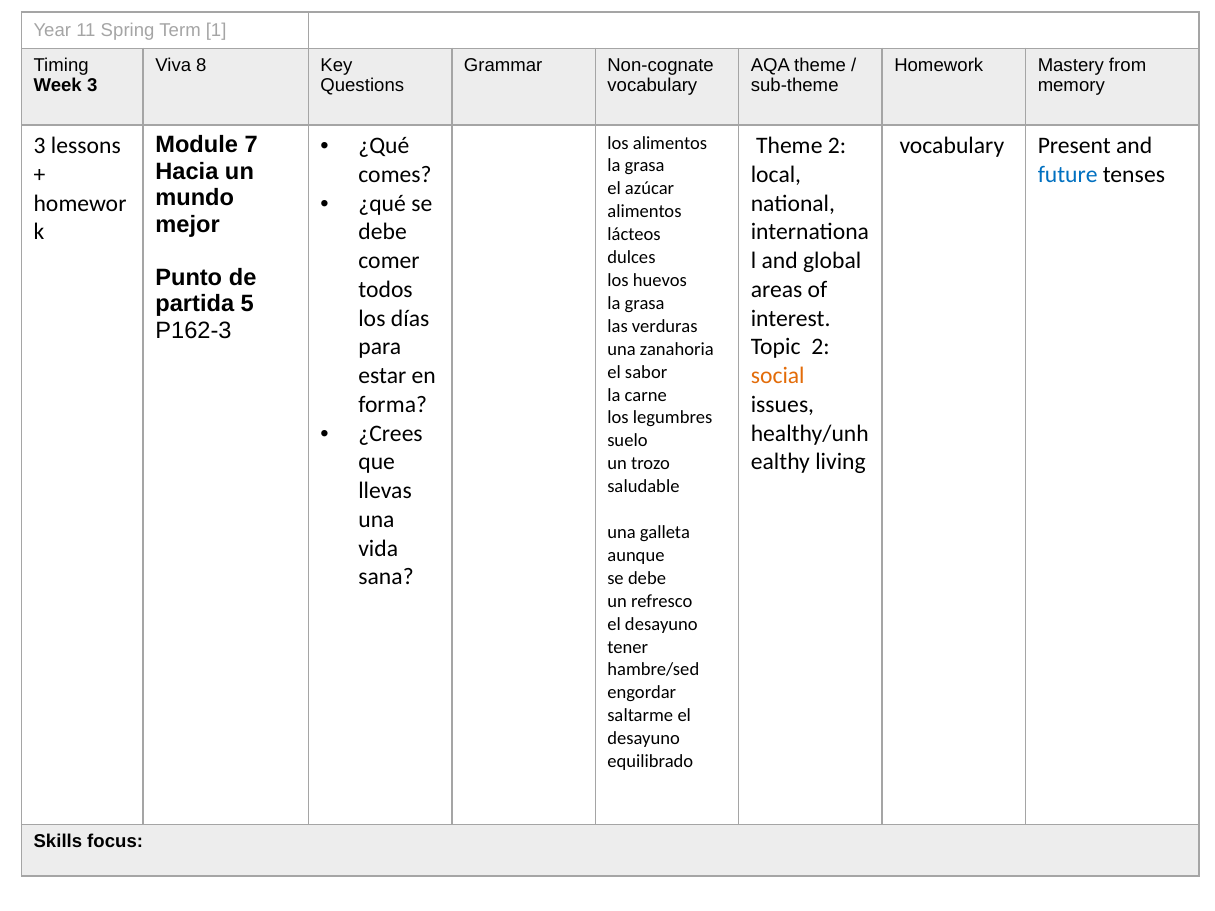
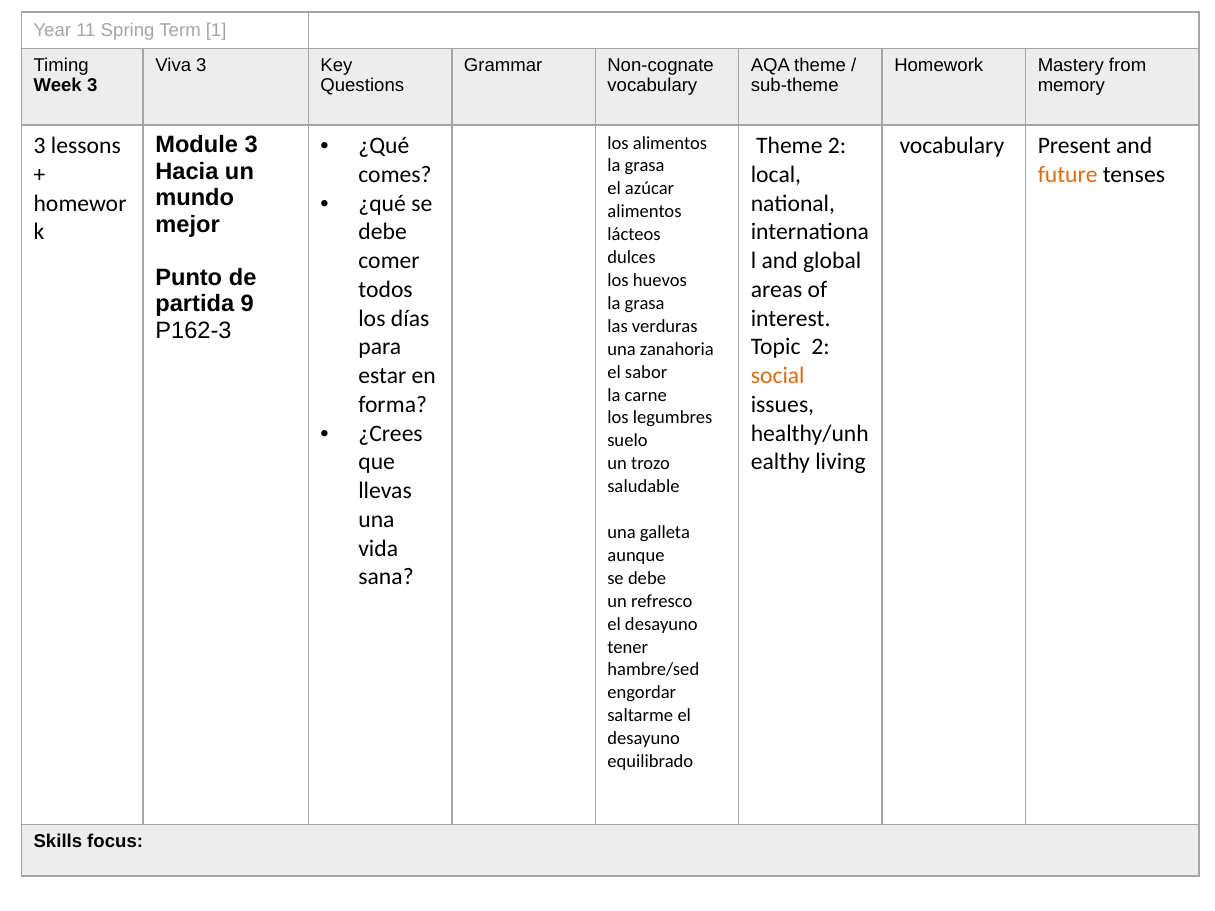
Viva 8: 8 -> 3
Module 7: 7 -> 3
future colour: blue -> orange
5: 5 -> 9
